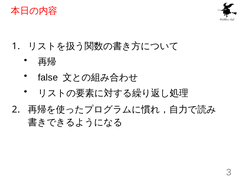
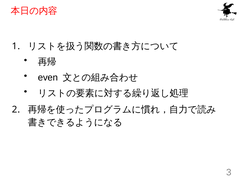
false: false -> even
